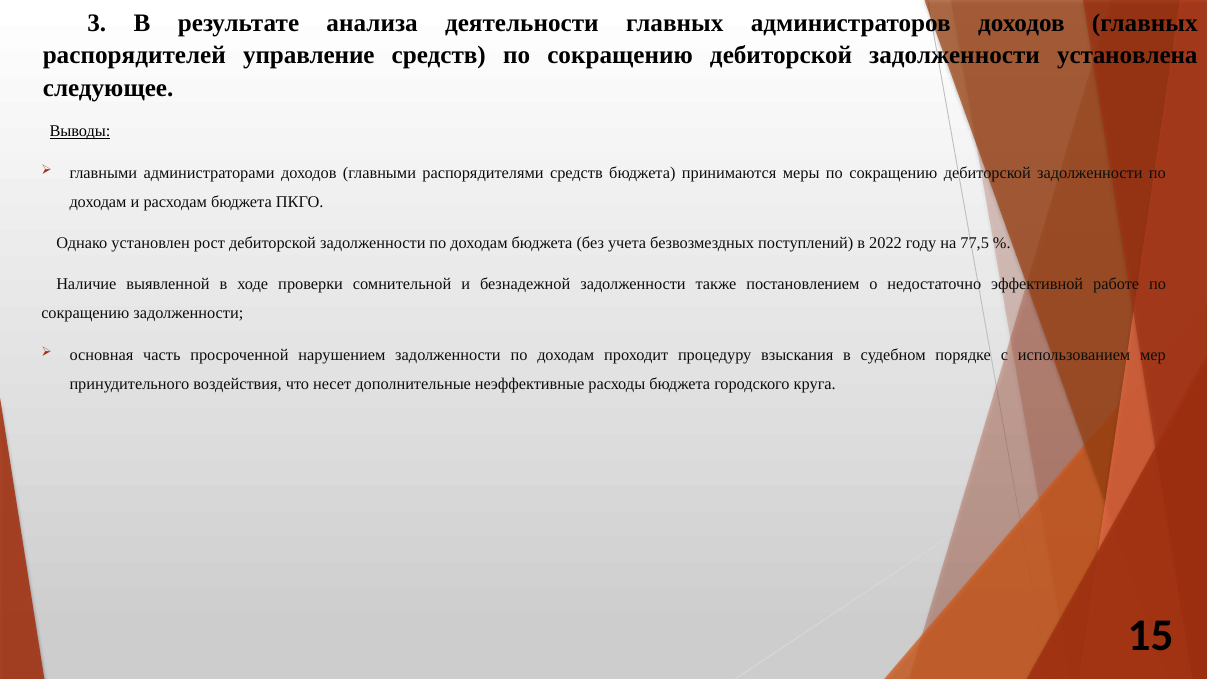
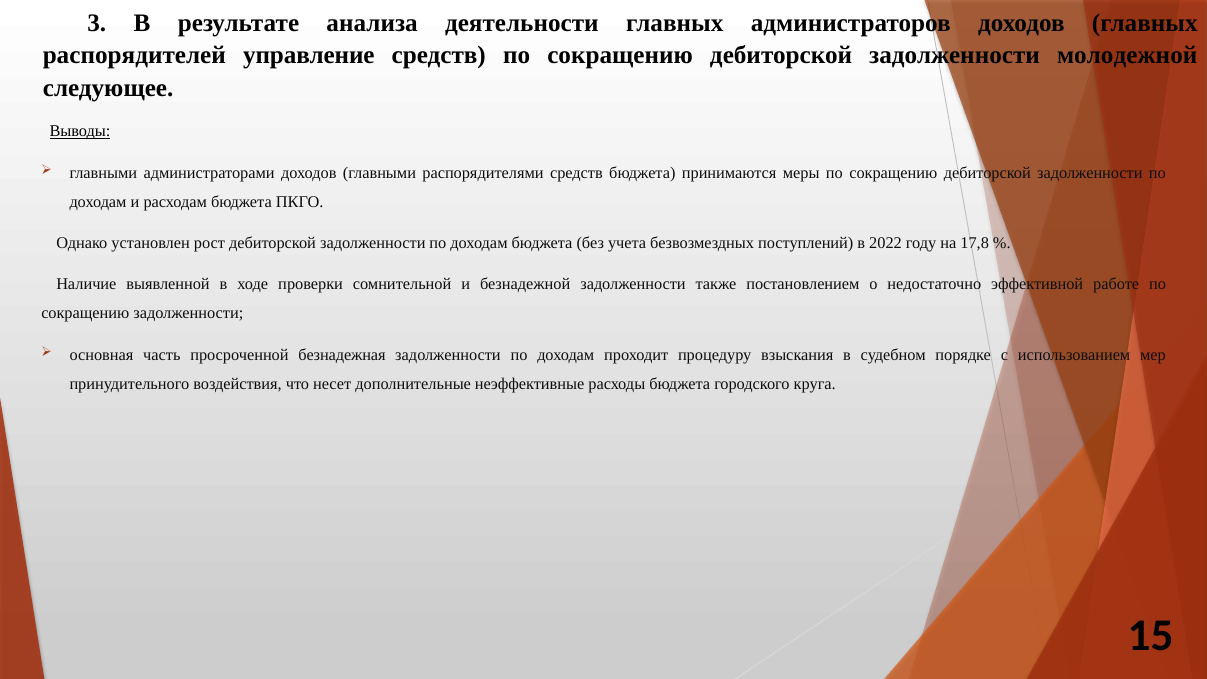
установлена: установлена -> молодежной
77,5: 77,5 -> 17,8
нарушением: нарушением -> безнадежная
